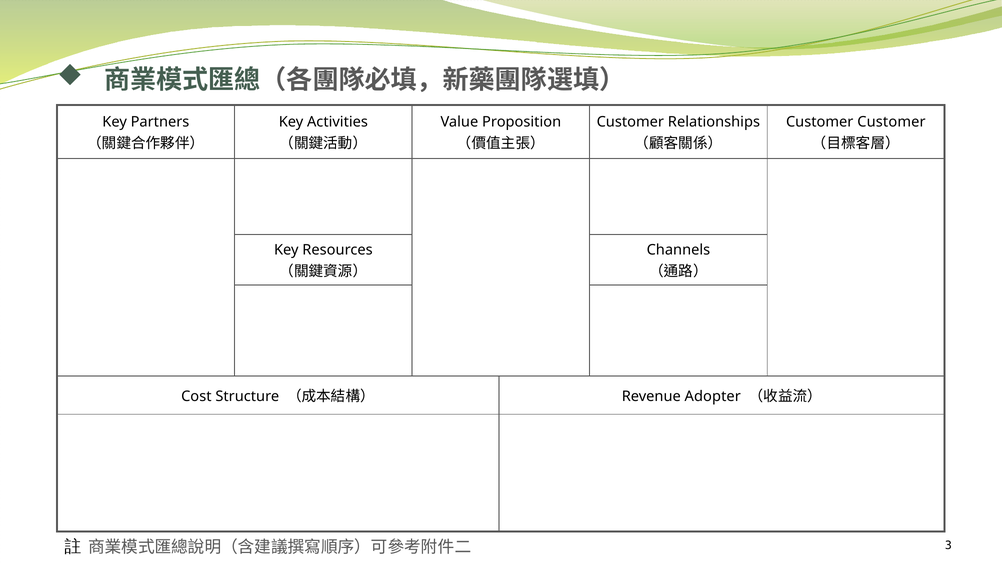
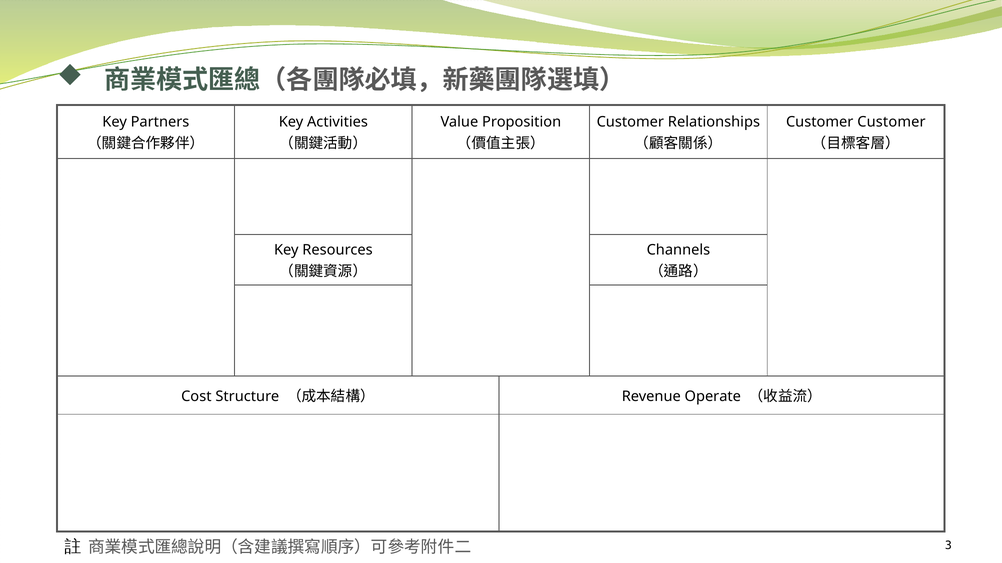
Adopter: Adopter -> Operate
